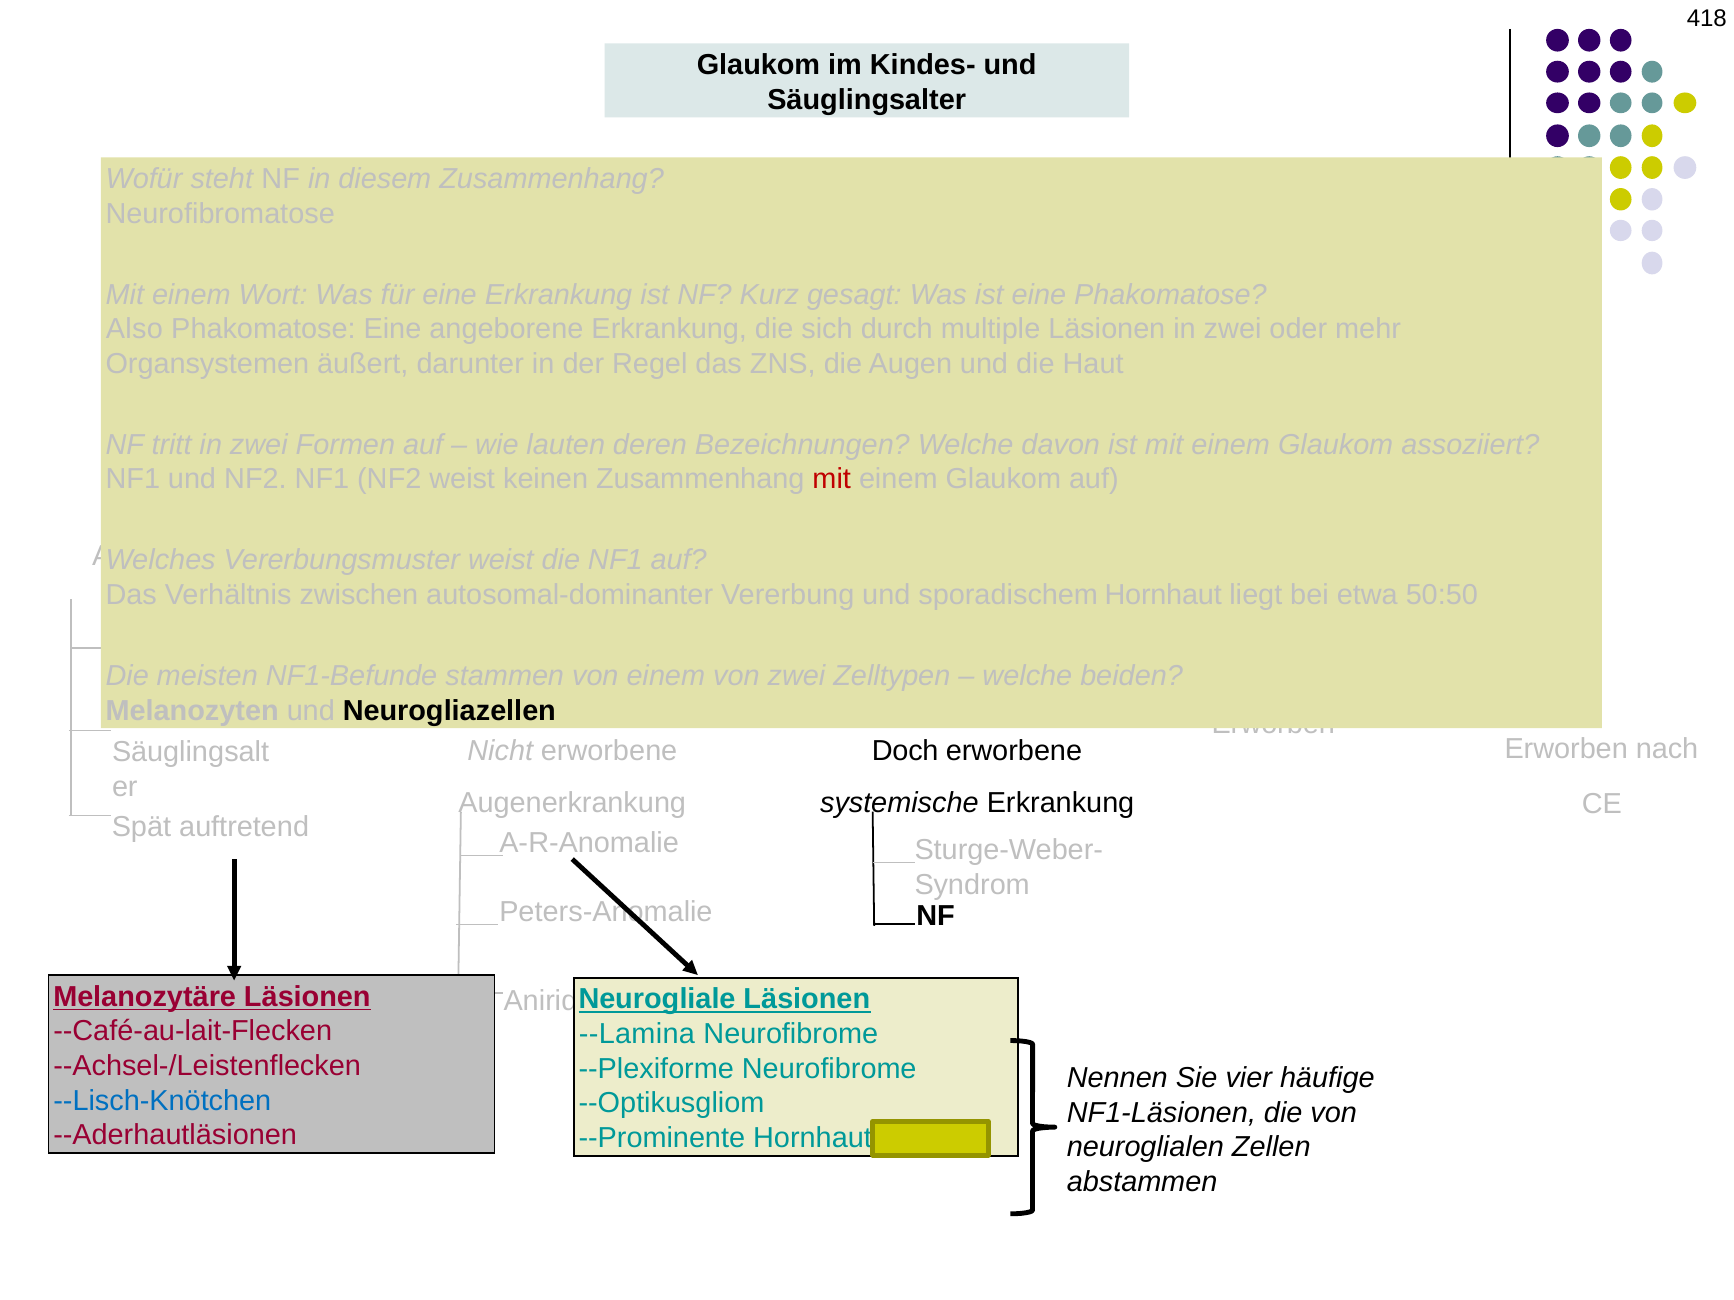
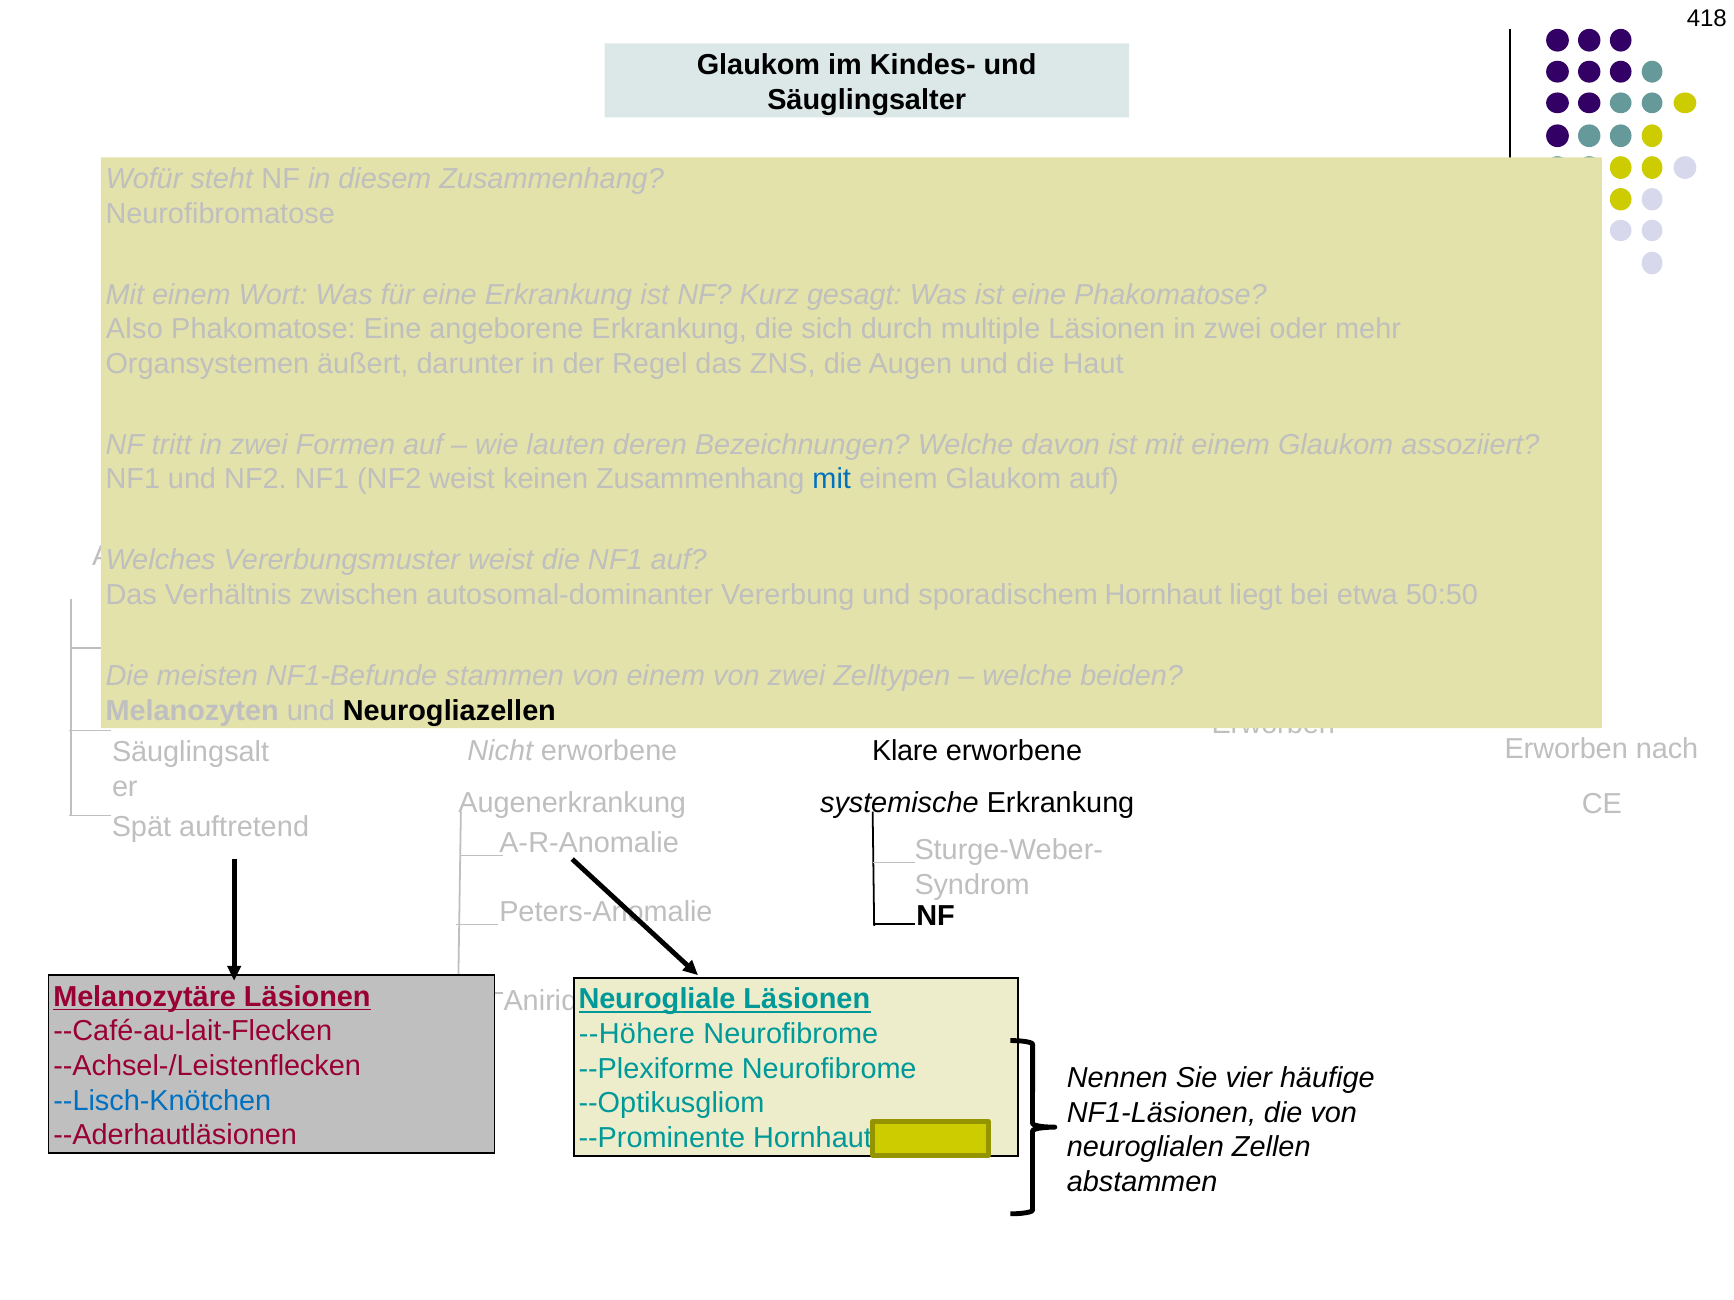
mit at (832, 480) colour: red -> blue
Doch: Doch -> Klare
--Lamina: --Lamina -> --Höhere
